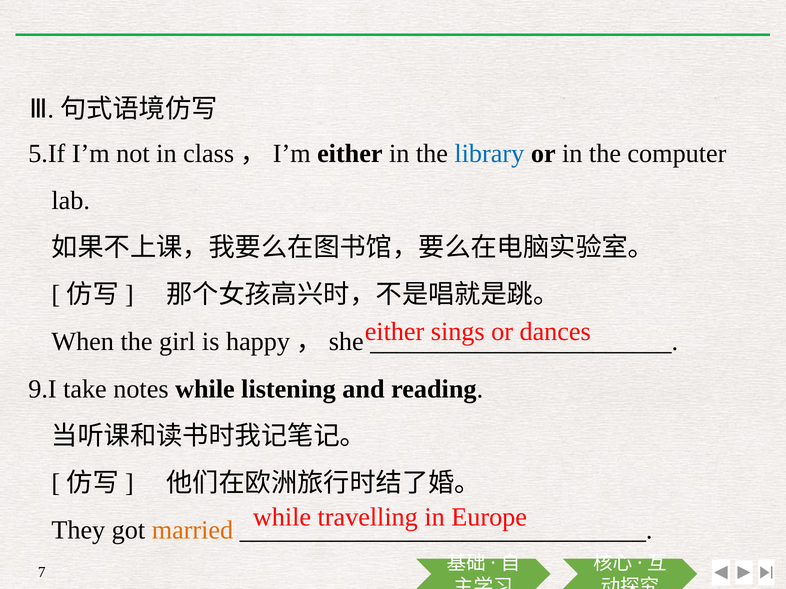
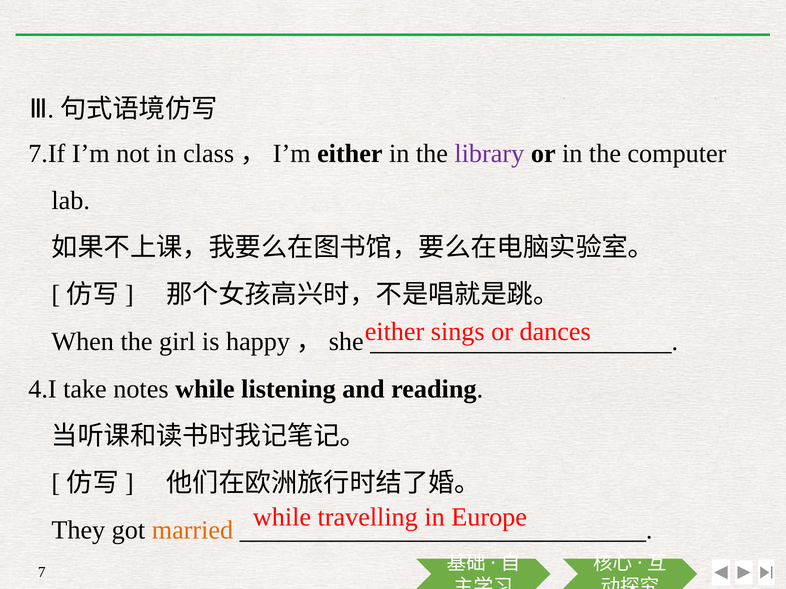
5.If: 5.If -> 7.If
library colour: blue -> purple
9.I: 9.I -> 4.I
